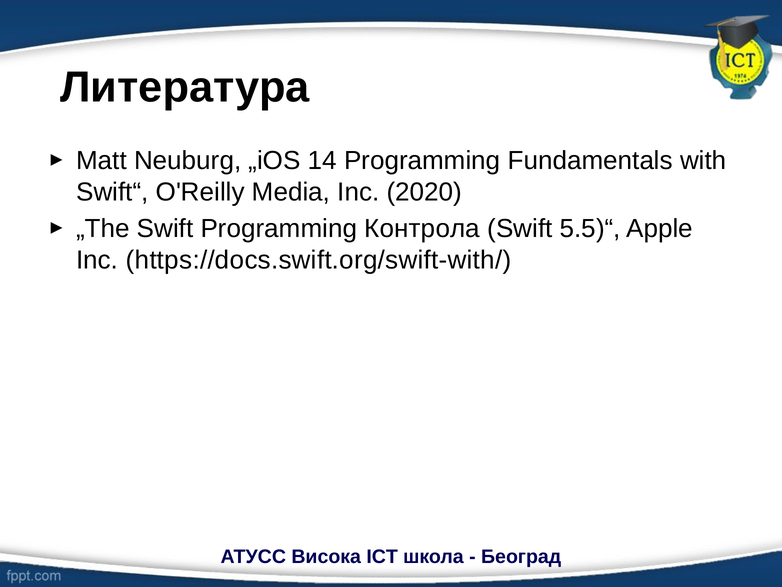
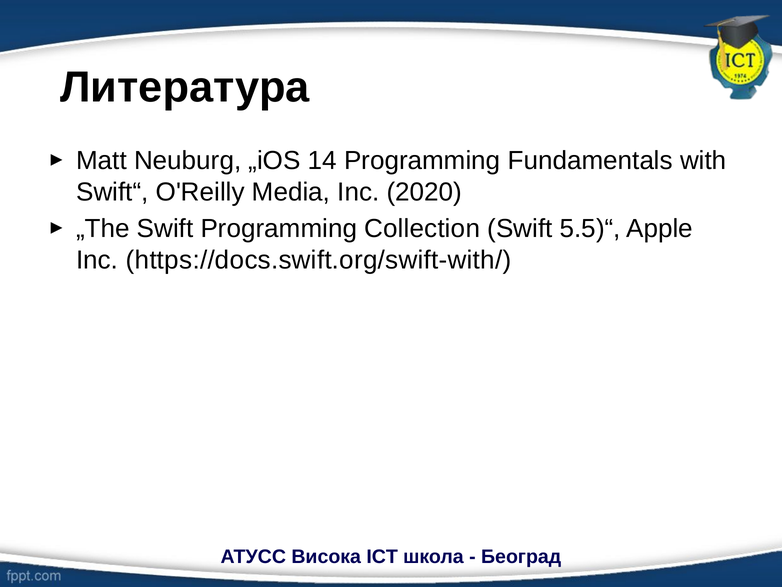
Контрола: Контрола -> Collection
